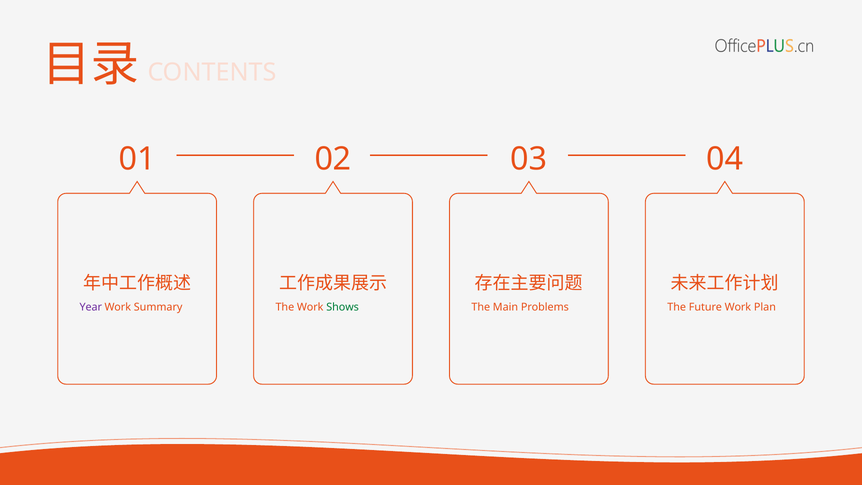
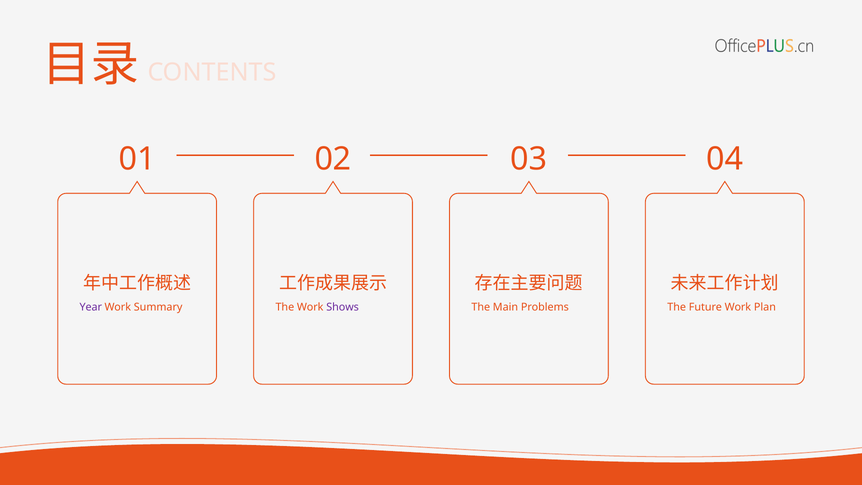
Shows colour: green -> purple
